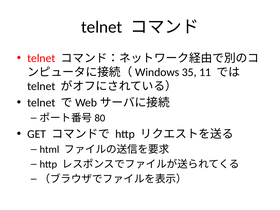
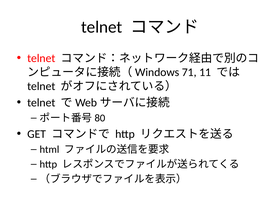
35: 35 -> 71
